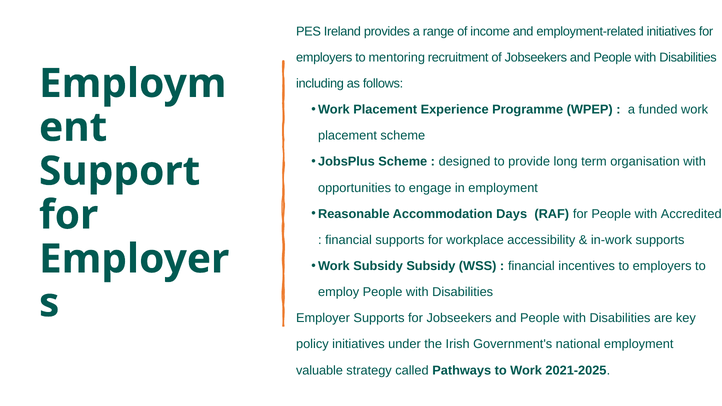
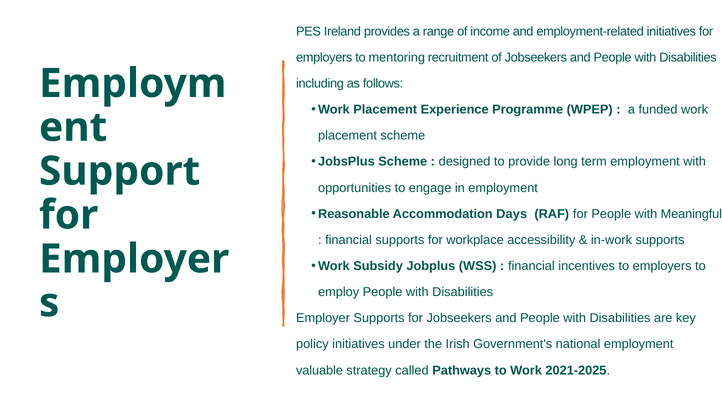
term organisation: organisation -> employment
Accredited: Accredited -> Meaningful
Subsidy Subsidy: Subsidy -> Jobplus
